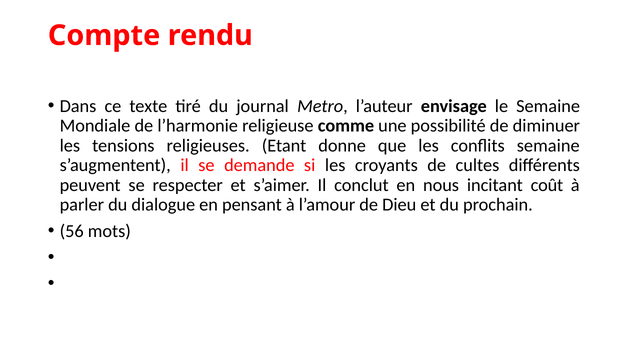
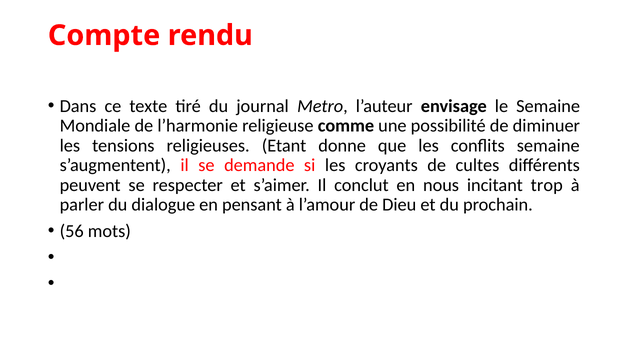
coût: coût -> trop
